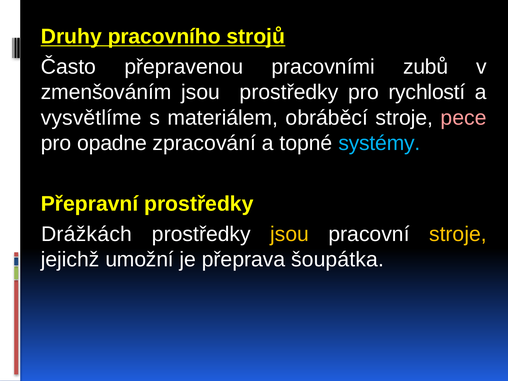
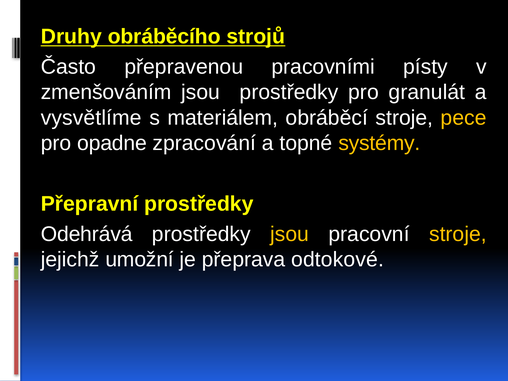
pracovního: pracovního -> obráběcího
zubů: zubů -> písty
rychlostí: rychlostí -> granulát
pece colour: pink -> yellow
systémy colour: light blue -> yellow
Drážkách: Drážkách -> Odehrává
šoupátka: šoupátka -> odtokové
